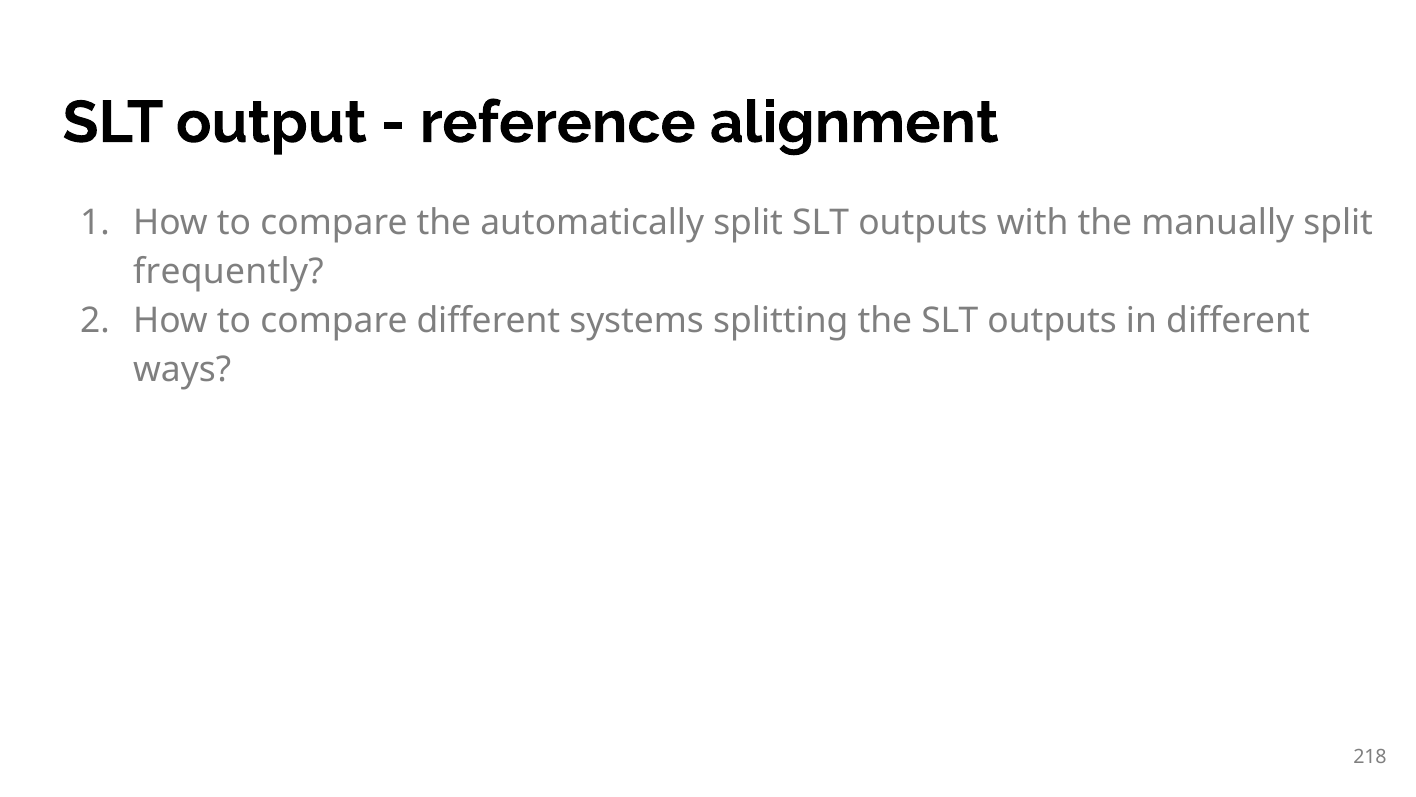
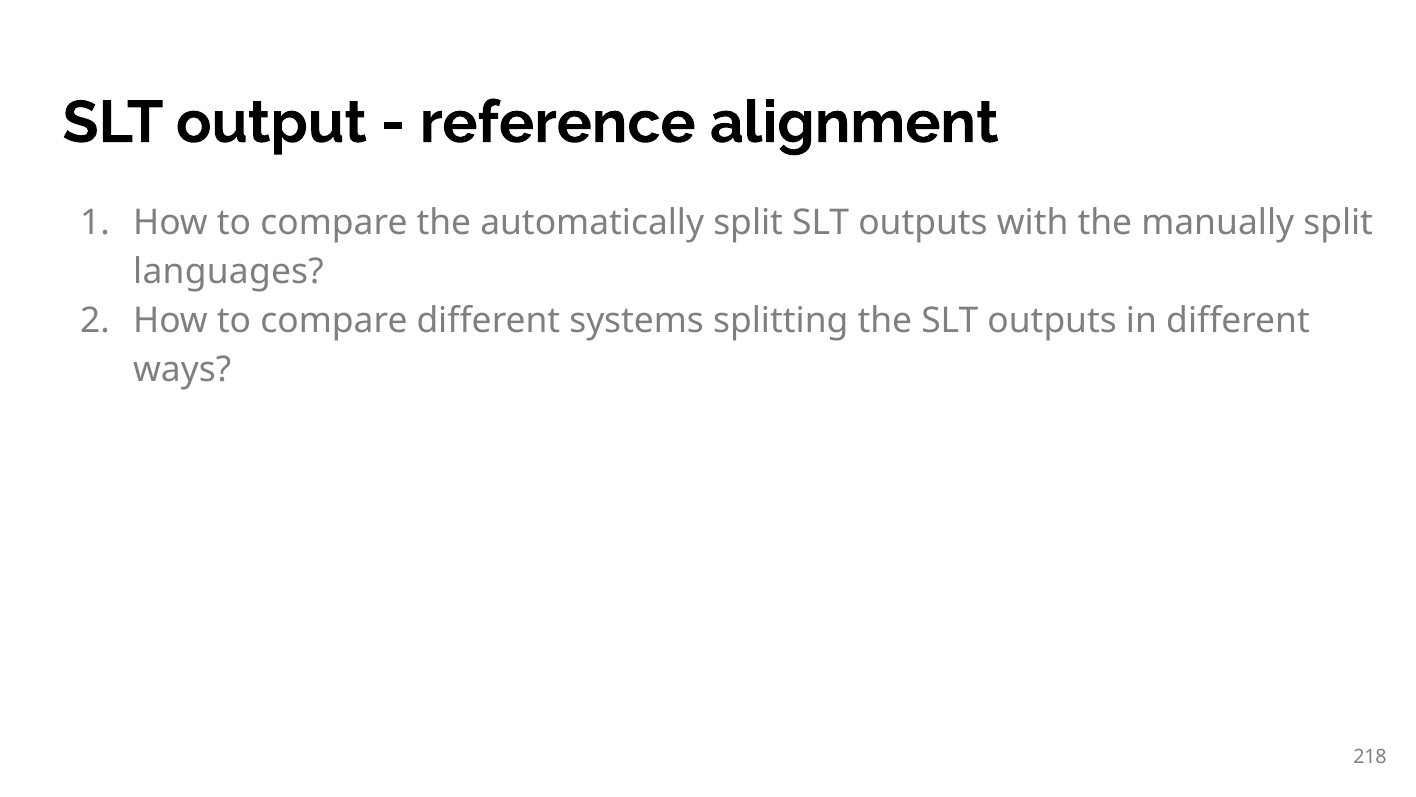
frequently: frequently -> languages
